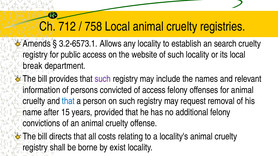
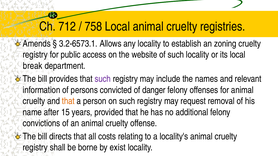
search: search -> zoning
of access: access -> danger
that at (68, 101) colour: blue -> orange
